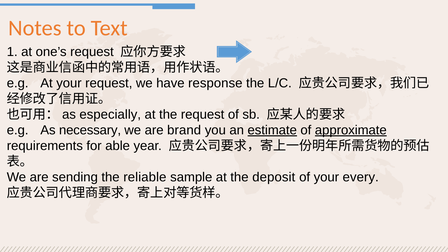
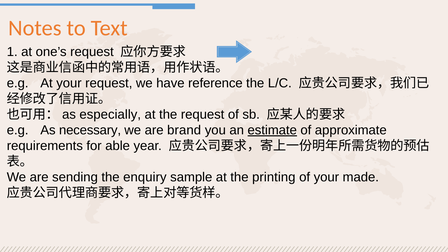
response: response -> reference
approximate underline: present -> none
reliable: reliable -> enquiry
deposit: deposit -> printing
every: every -> made
